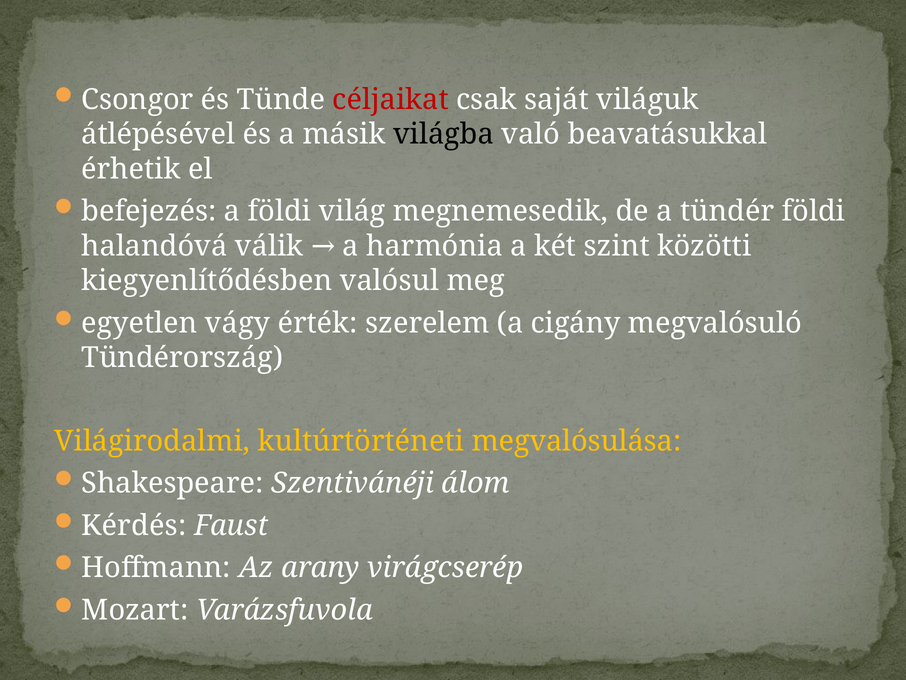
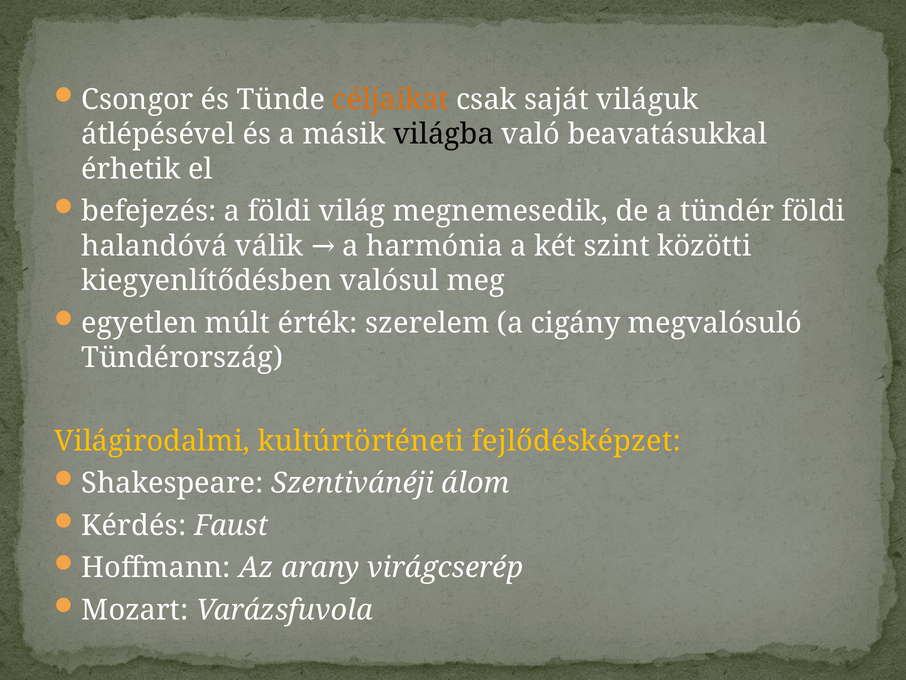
céljaikat colour: red -> orange
vágy: vágy -> múlt
megvalósulása: megvalósulása -> fejlődésképzet
